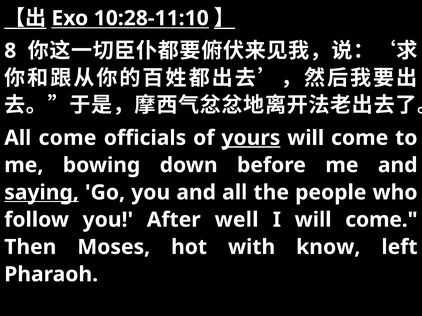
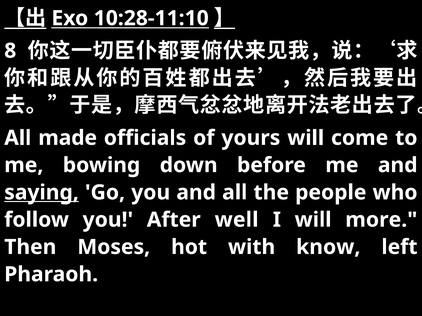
All come: come -> made
yours underline: present -> none
I will come: come -> more
